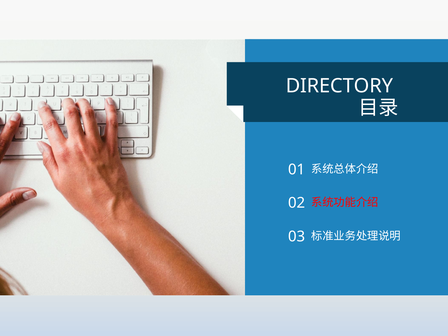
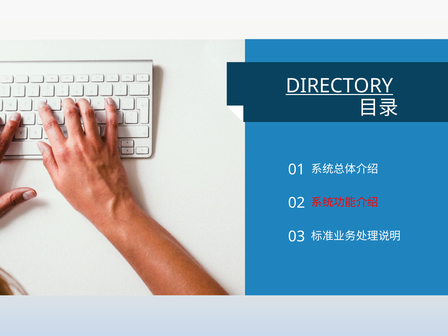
DIRECTORY underline: none -> present
